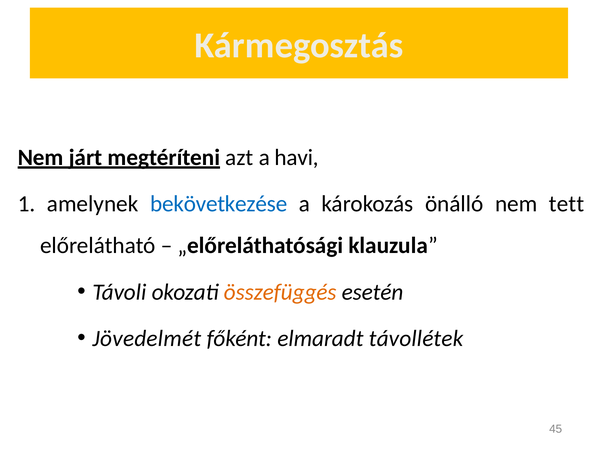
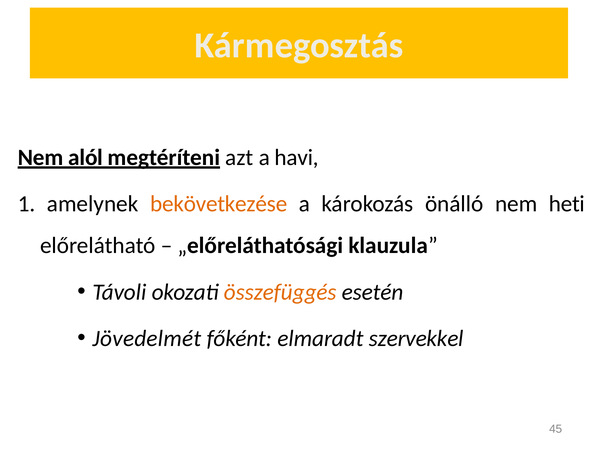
járt: járt -> alól
bekövetkezése colour: blue -> orange
tett: tett -> heti
távollétek: távollétek -> szervekkel
